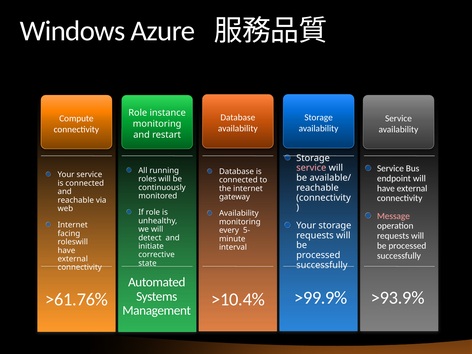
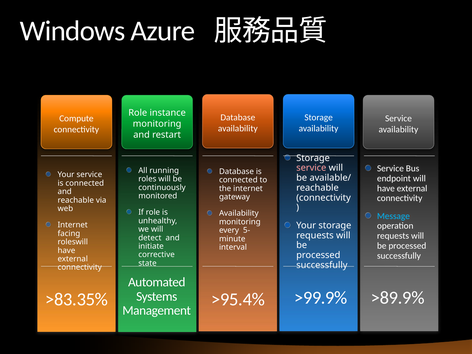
Message colour: pink -> light blue
>93.9%: >93.9% -> >89.9%
>61.76%: >61.76% -> >83.35%
>10.4%: >10.4% -> >95.4%
